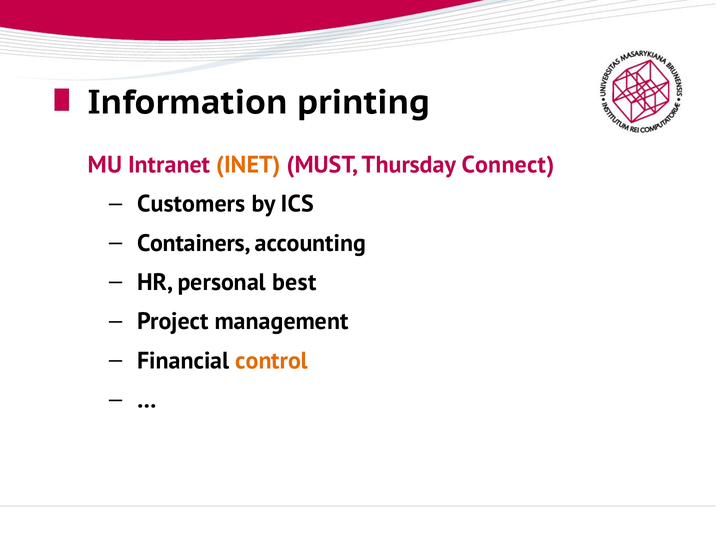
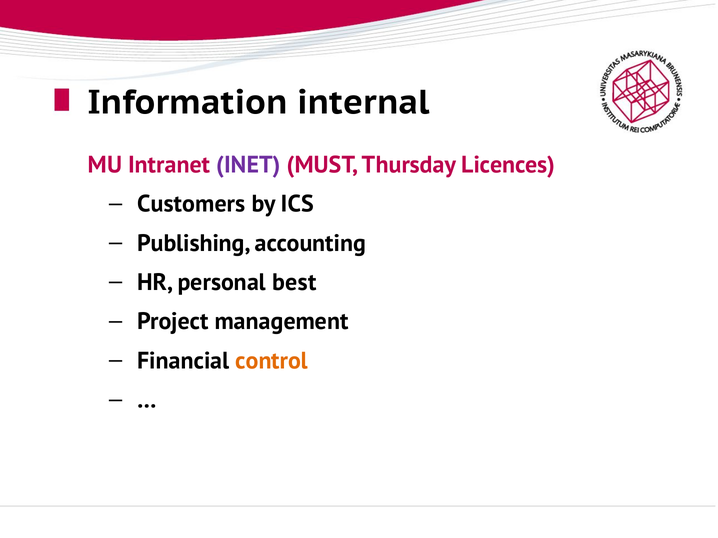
printing: printing -> internal
INET colour: orange -> purple
Connect: Connect -> Licences
Containers: Containers -> Publishing
